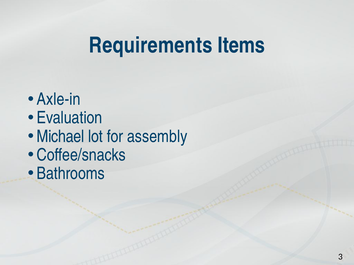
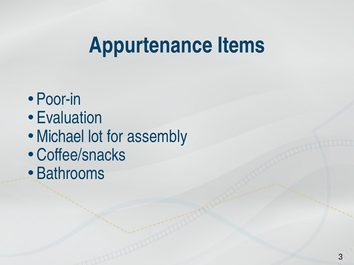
Requirements: Requirements -> Appurtenance
Axle-in: Axle-in -> Poor-in
